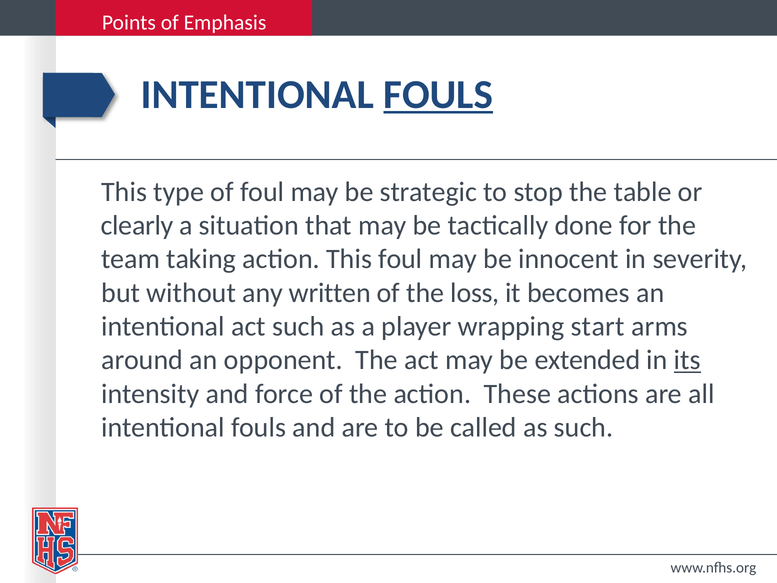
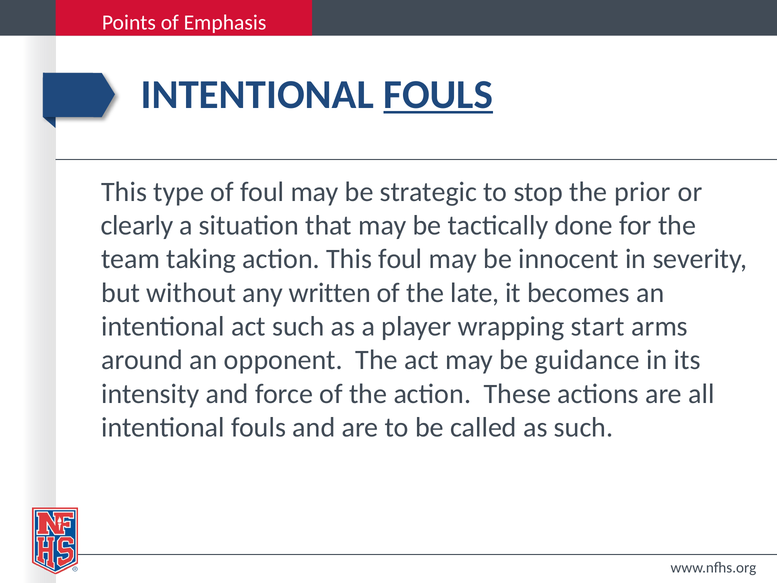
table: table -> prior
loss: loss -> late
extended: extended -> guidance
its underline: present -> none
